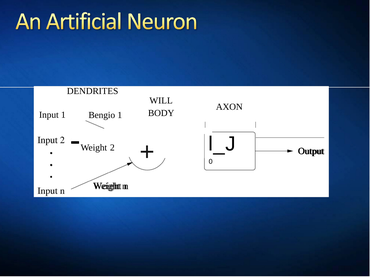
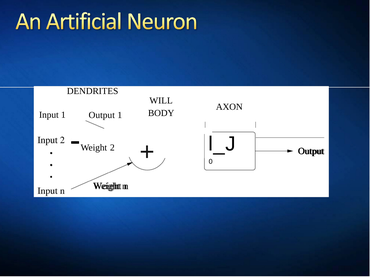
Bengio at (102, 115): Bengio -> Output
